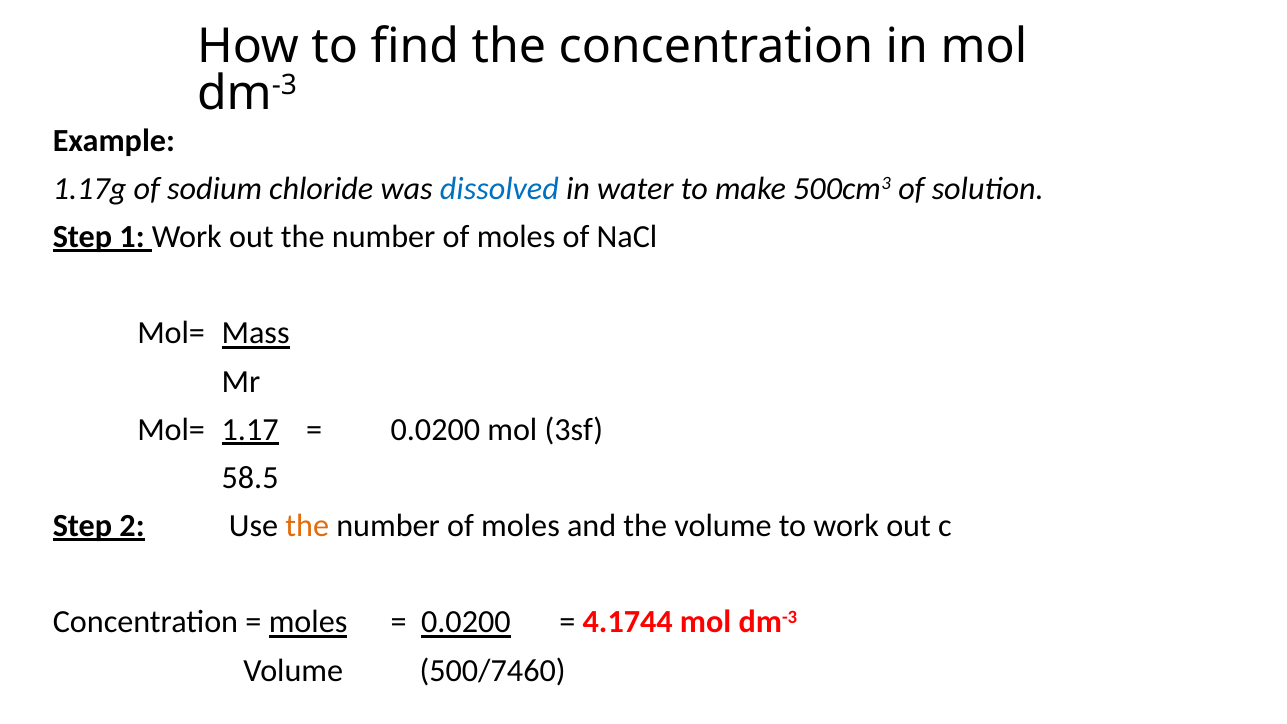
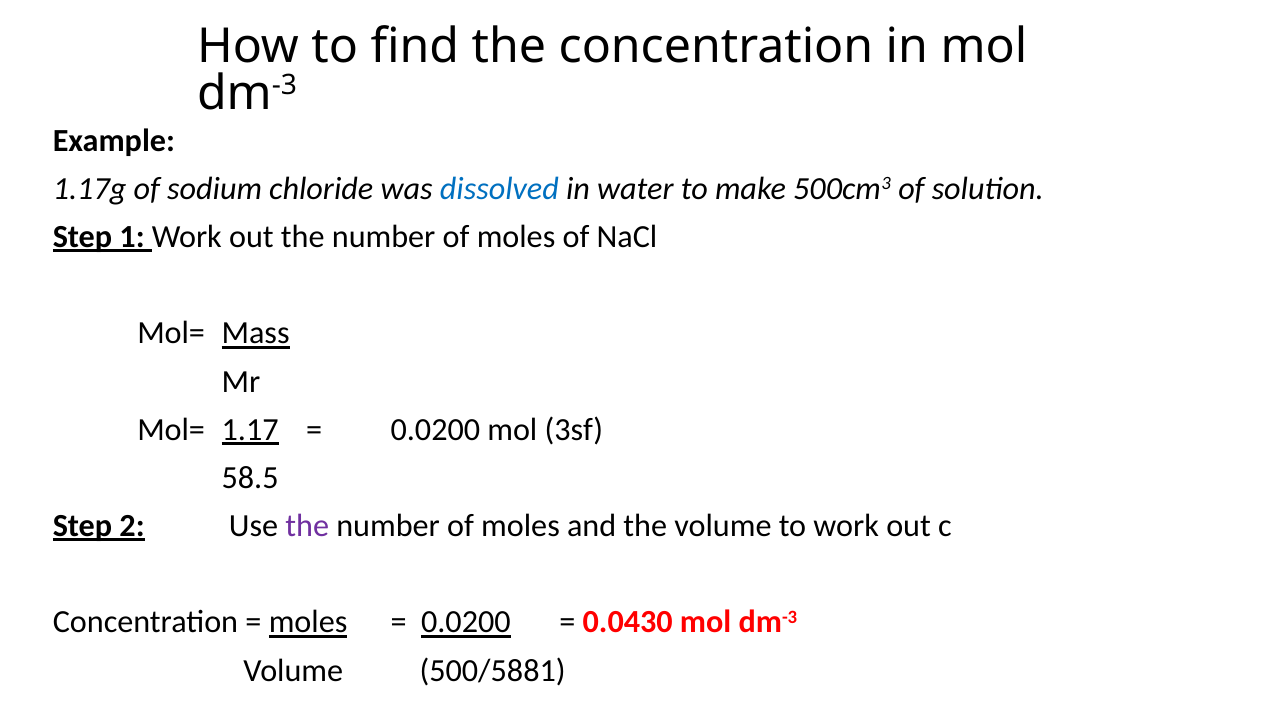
the at (307, 526) colour: orange -> purple
4.1744: 4.1744 -> 0.0430
500/7460: 500/7460 -> 500/5881
